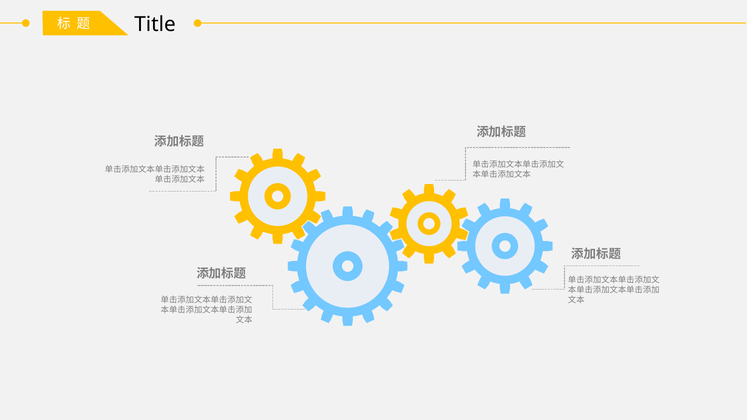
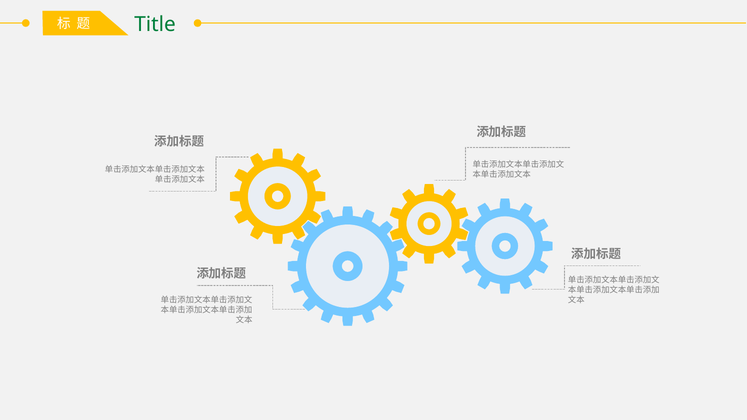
Title colour: black -> green
